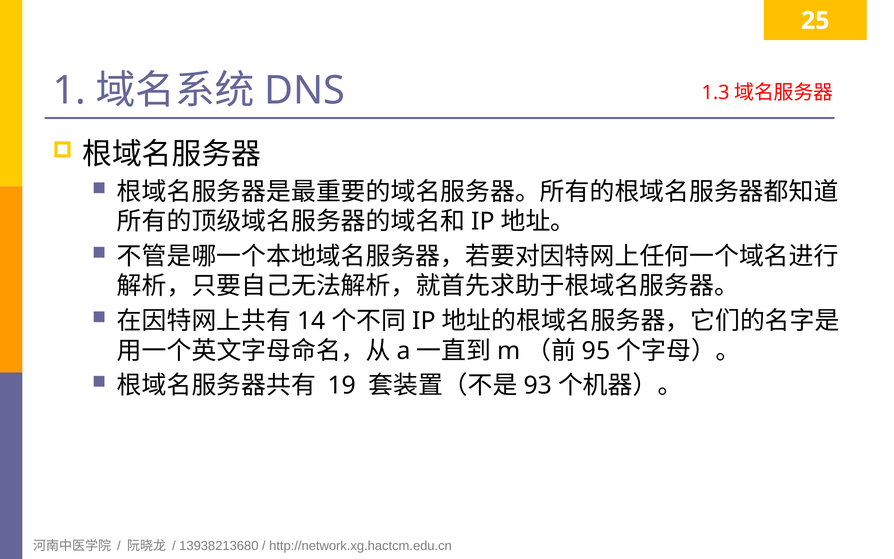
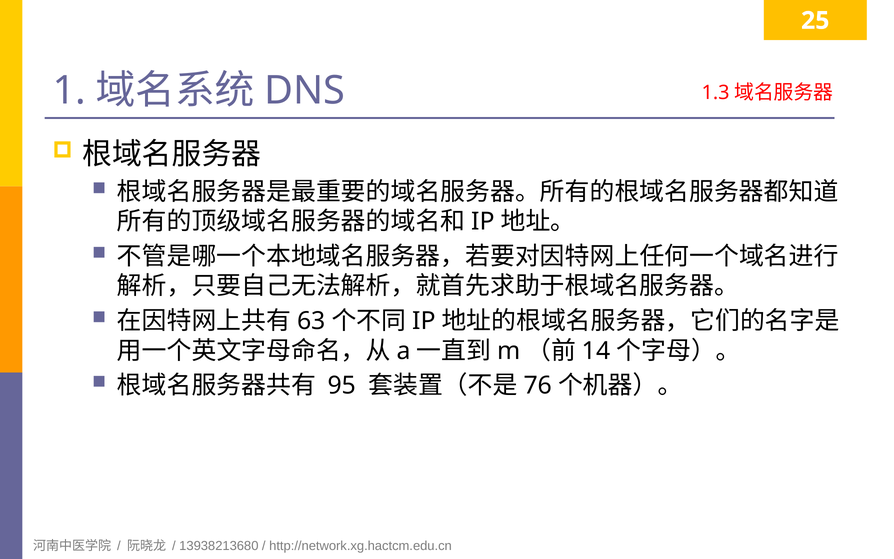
14: 14 -> 63
95: 95 -> 14
19: 19 -> 95
93: 93 -> 76
